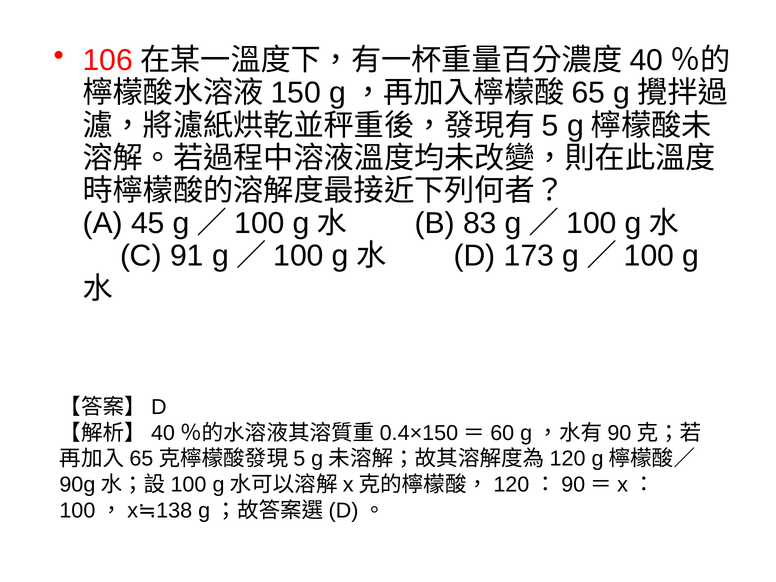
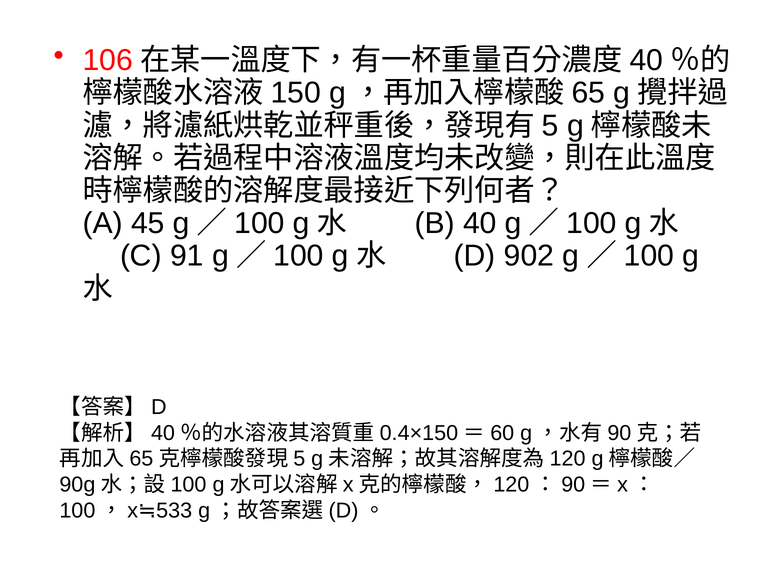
B 83: 83 -> 40
173: 173 -> 902
138: 138 -> 533
